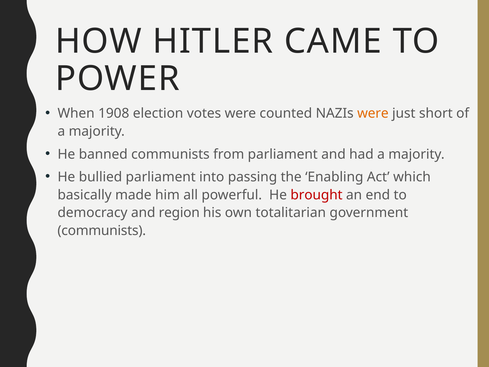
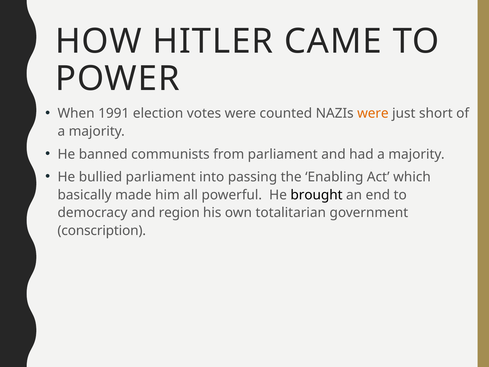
1908: 1908 -> 1991
brought colour: red -> black
communists at (102, 231): communists -> conscription
